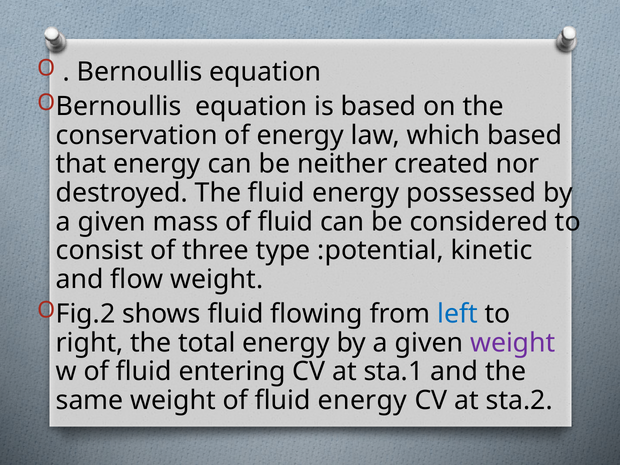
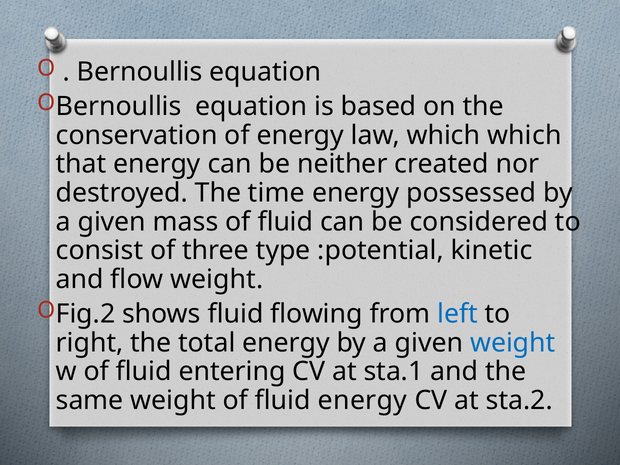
which based: based -> which
The fluid: fluid -> time
weight at (513, 343) colour: purple -> blue
